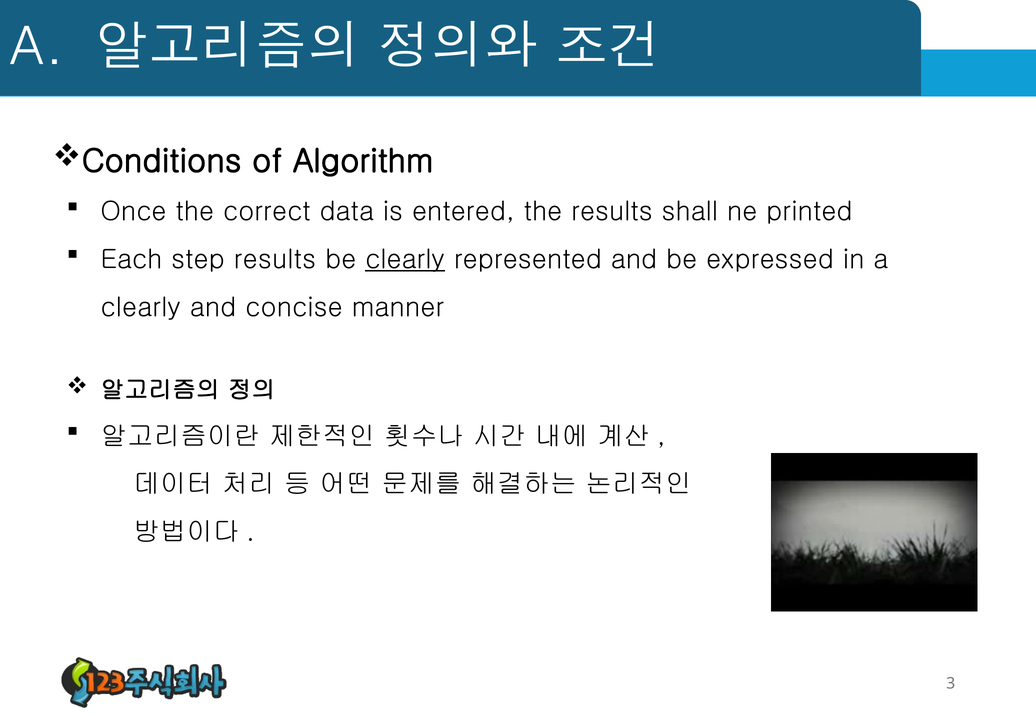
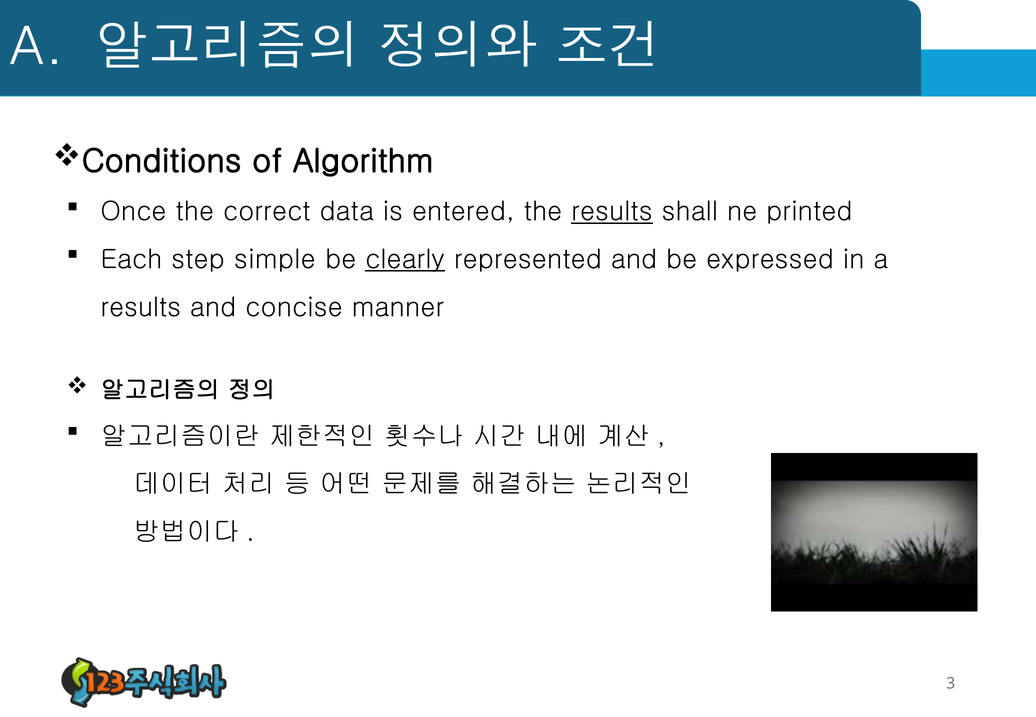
results at (612, 212) underline: none -> present
step results: results -> simple
clearly at (141, 307): clearly -> results
